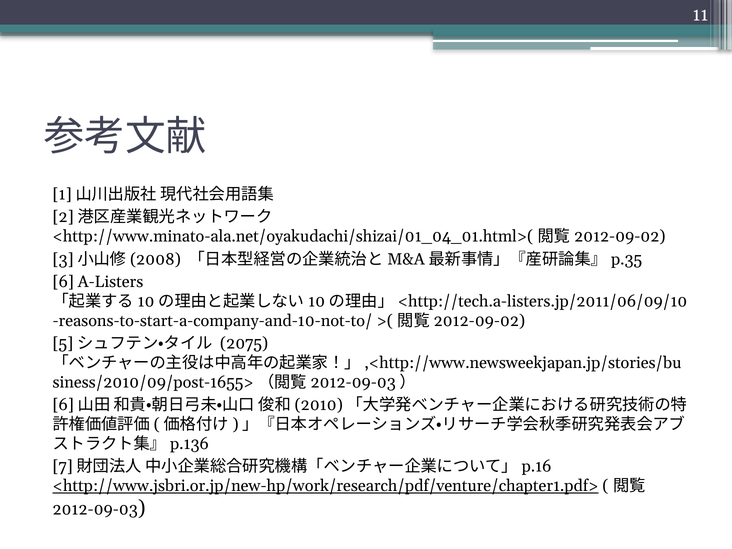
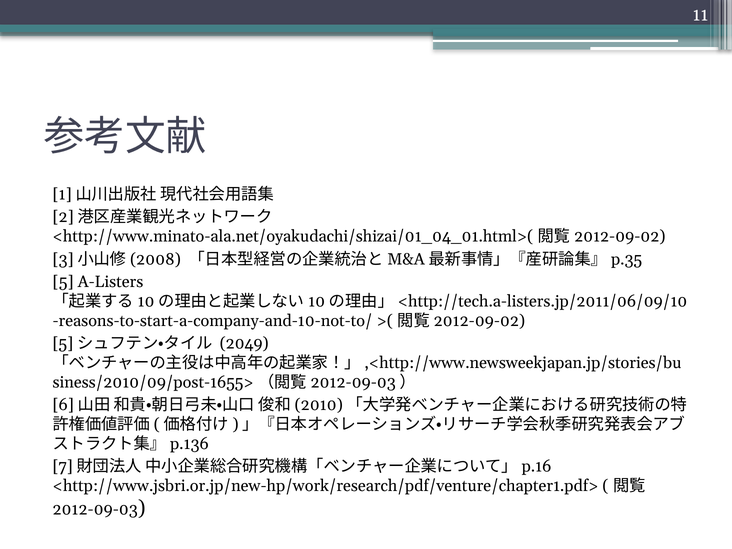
6: 6 -> 5
2075: 2075 -> 2049
<http://www.jsbri.or.jp/new-hp/work/research/pdf/venture/chapter1.pdf> underline: present -> none
